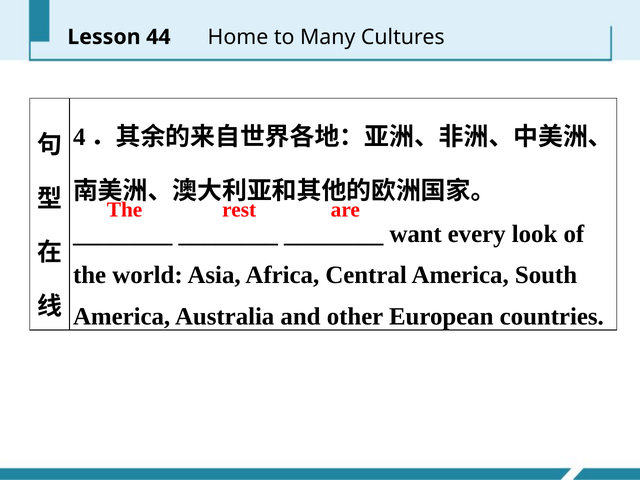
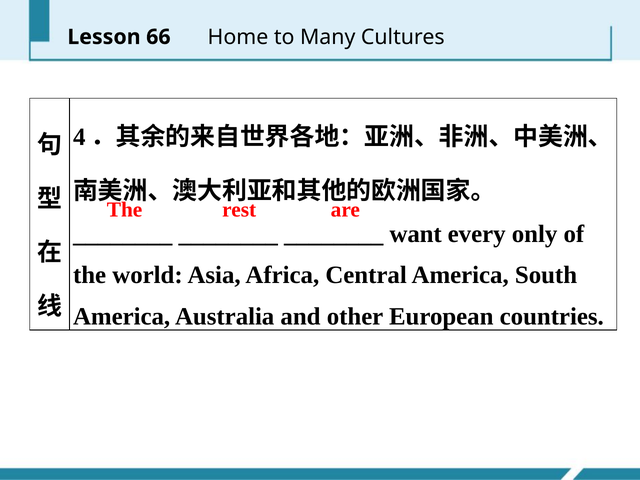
44: 44 -> 66
look: look -> only
